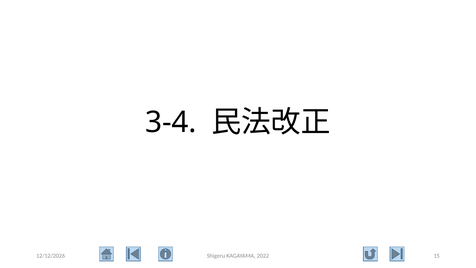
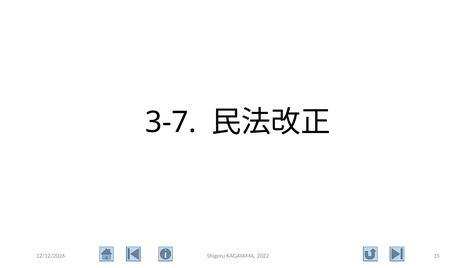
3-4: 3-4 -> 3-7
